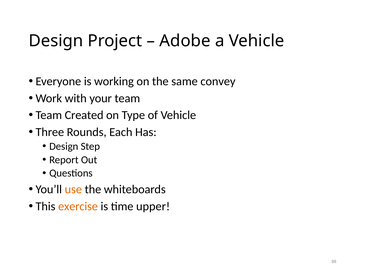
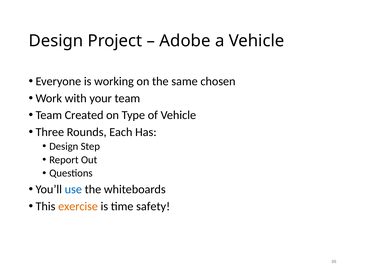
convey: convey -> chosen
use colour: orange -> blue
upper: upper -> safety
